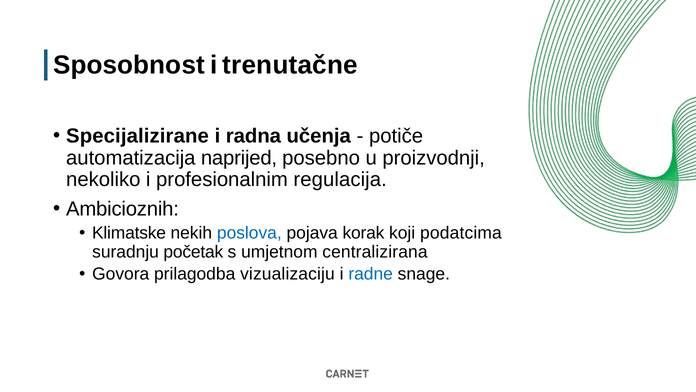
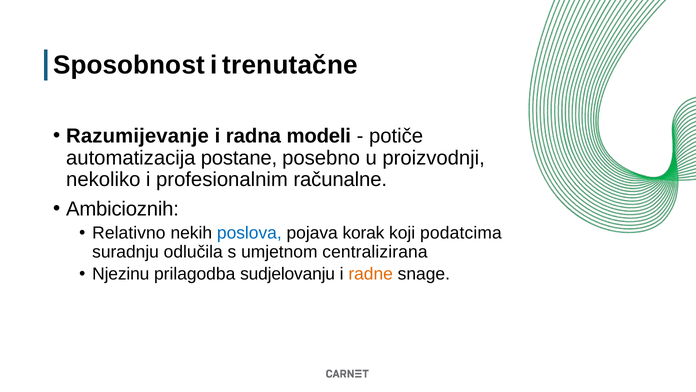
Specijalizirane: Specijalizirane -> Razumijevanje
učenja: učenja -> modeli
naprijed: naprijed -> postane
regulacija: regulacija -> računalne
Klimatske: Klimatske -> Relativno
početak: početak -> odlučila
Govora: Govora -> Njezinu
vizualizaciju: vizualizaciju -> sudjelovanju
radne colour: blue -> orange
